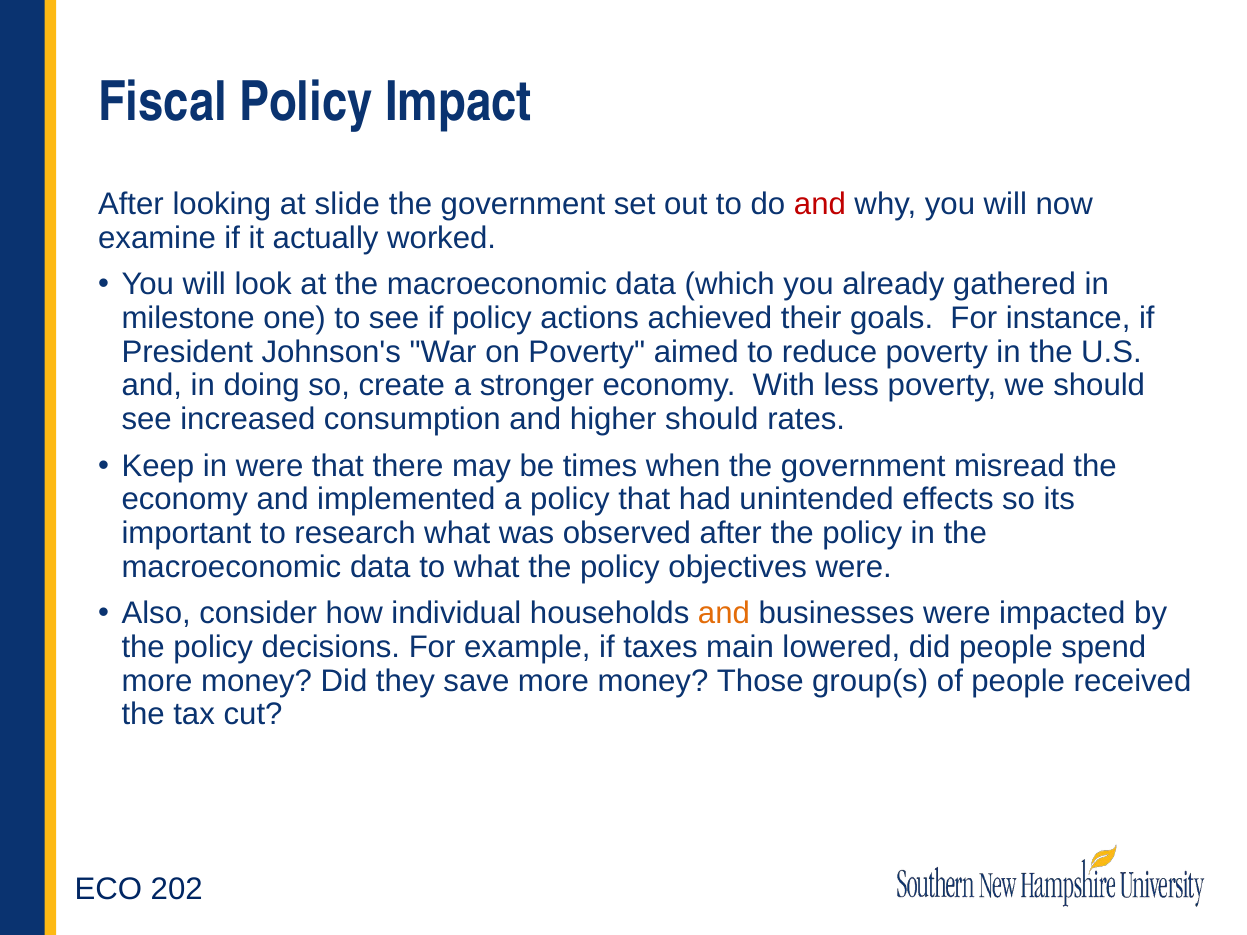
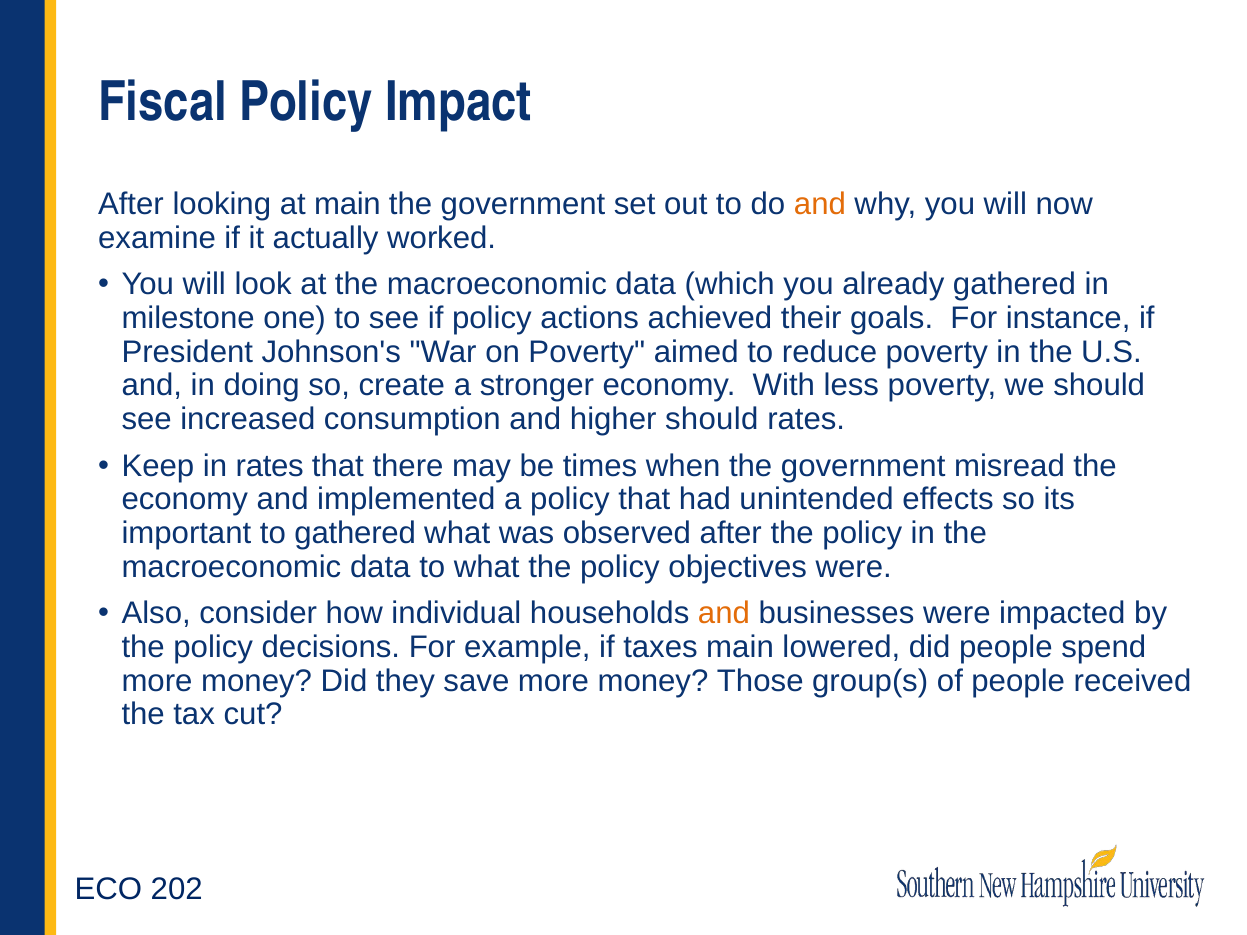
at slide: slide -> main
and at (820, 204) colour: red -> orange
in were: were -> rates
to research: research -> gathered
